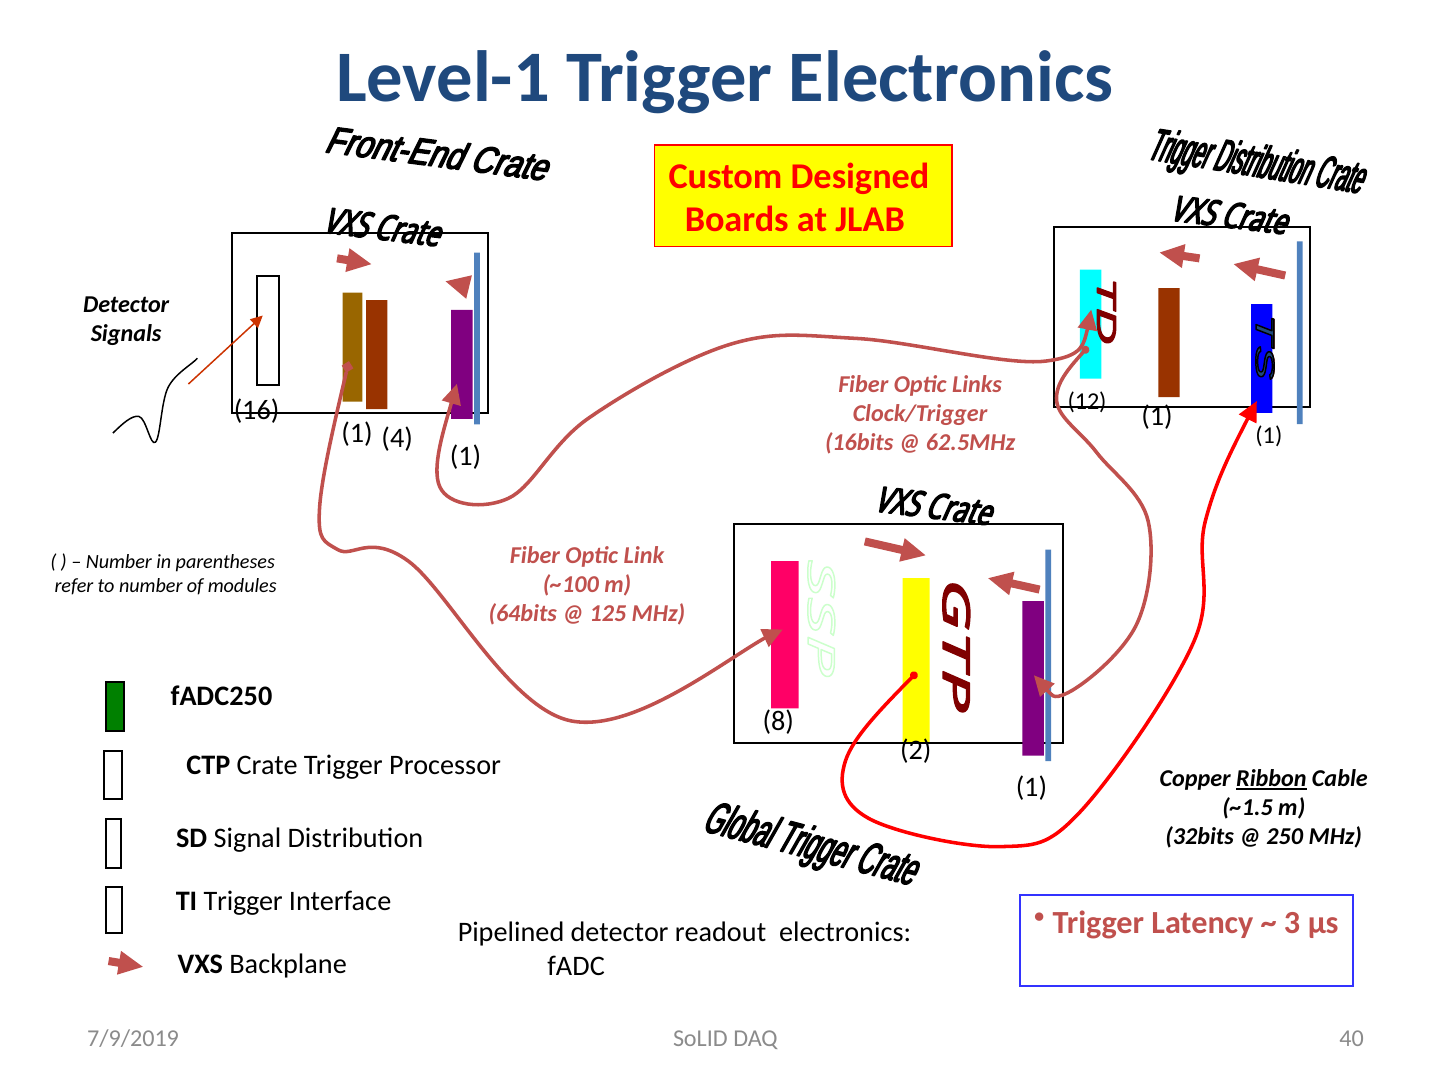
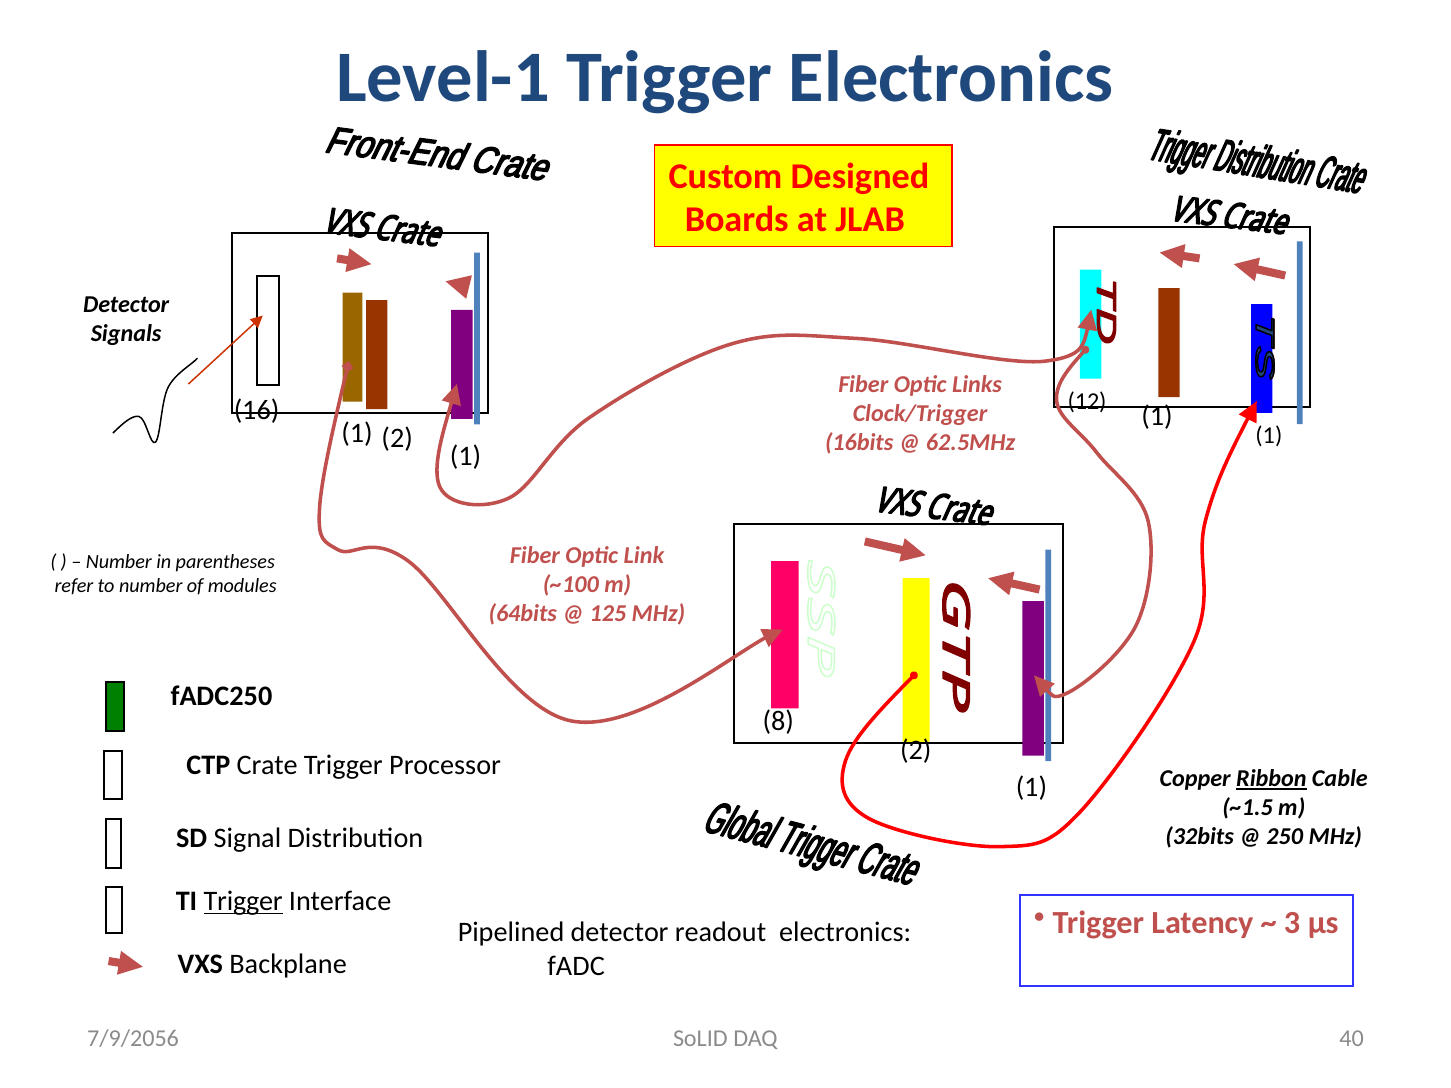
1 4: 4 -> 2
Trigger at (243, 901) underline: none -> present
7/9/2019: 7/9/2019 -> 7/9/2056
